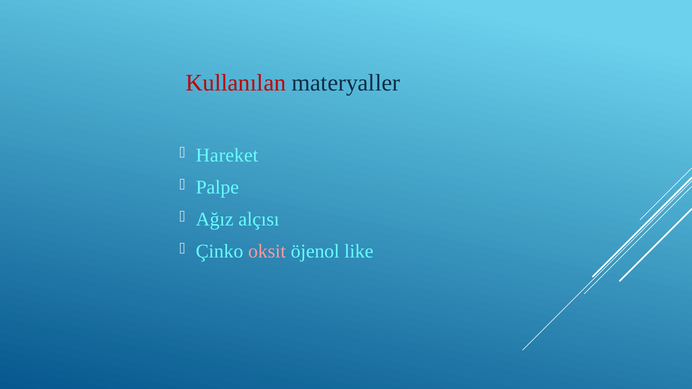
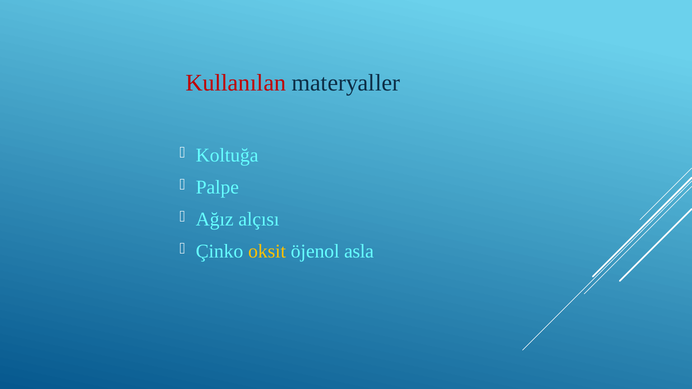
Hareket: Hareket -> Koltuğa
oksit colour: pink -> yellow
like: like -> asla
